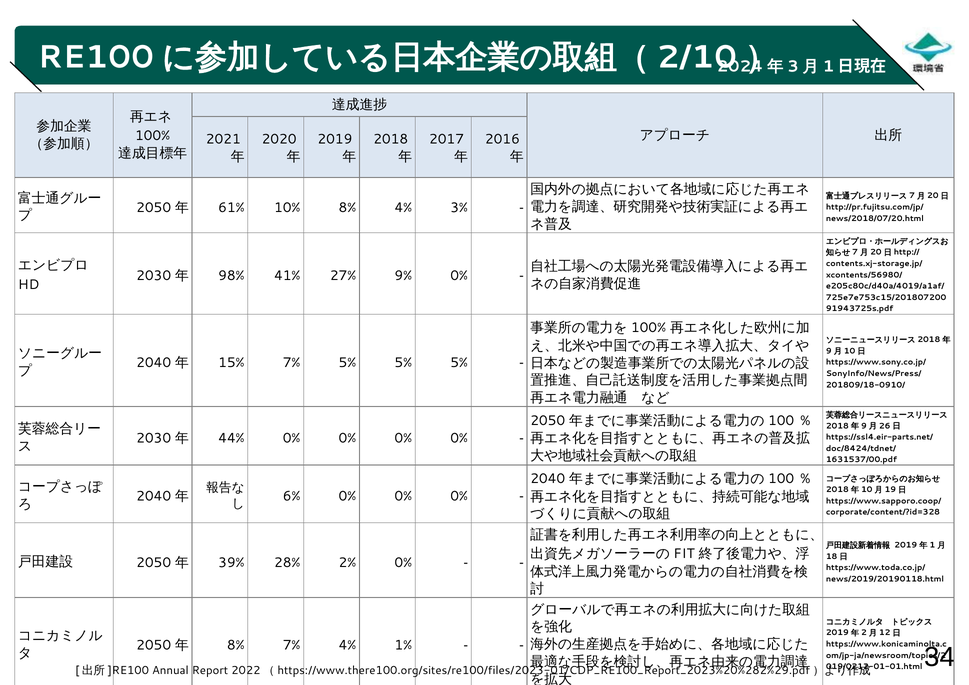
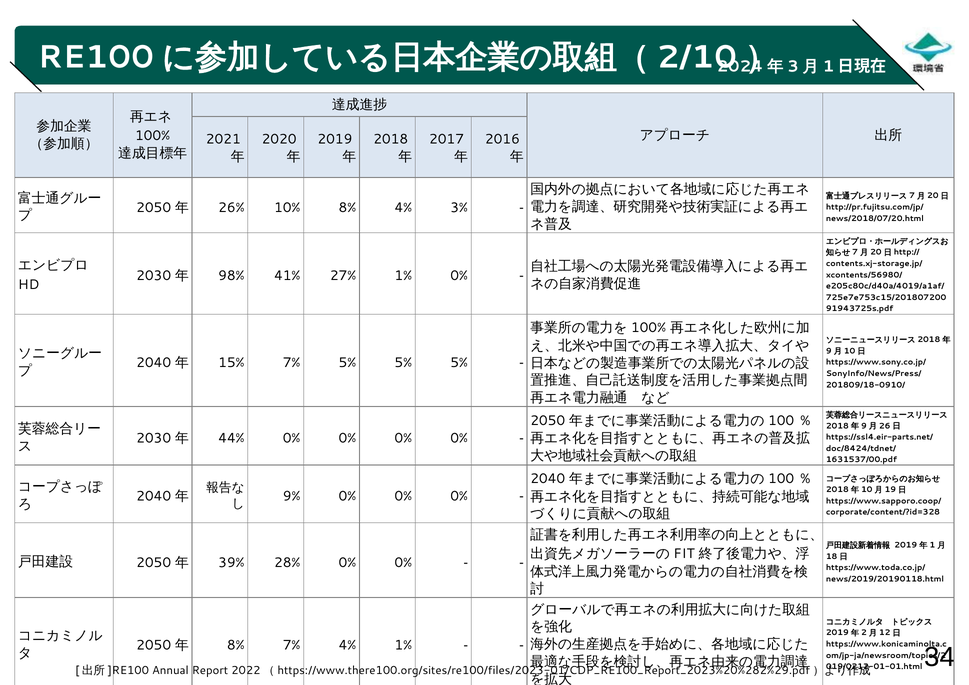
61%: 61% -> 26%
27% 9%: 9% -> 1%
6% at (292, 496): 6% -> 9%
28% 2%: 2% -> 0%
